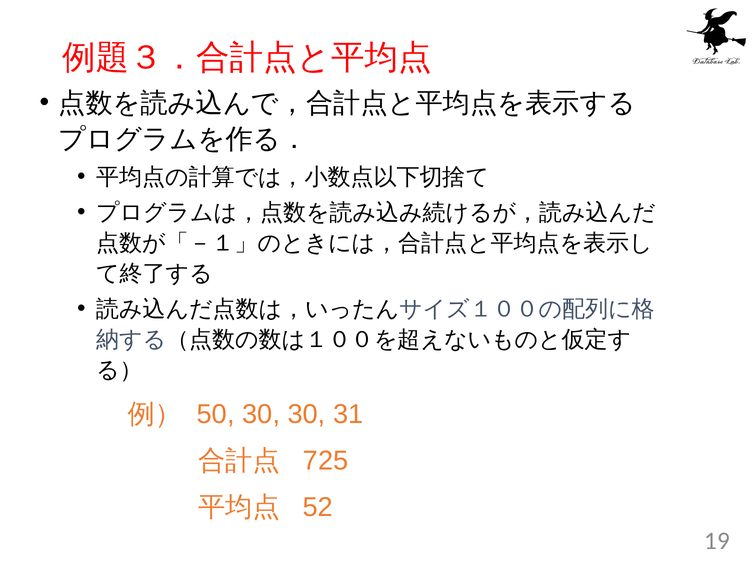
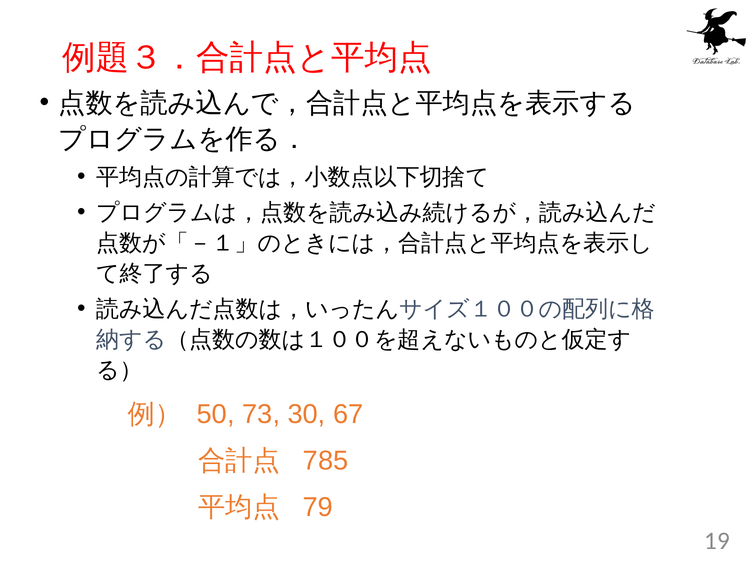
50 30: 30 -> 73
31: 31 -> 67
725: 725 -> 785
52: 52 -> 79
